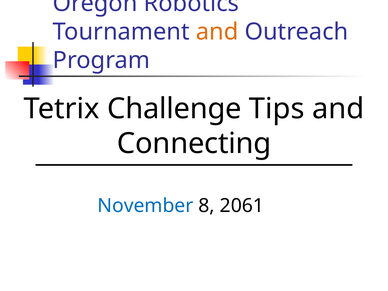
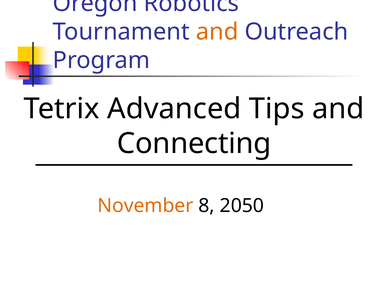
Challenge: Challenge -> Advanced
November colour: blue -> orange
2061: 2061 -> 2050
